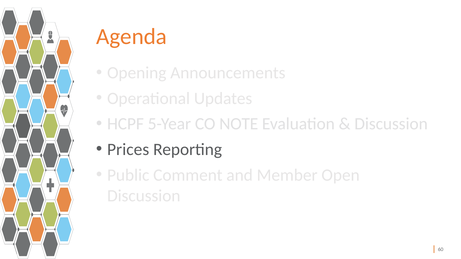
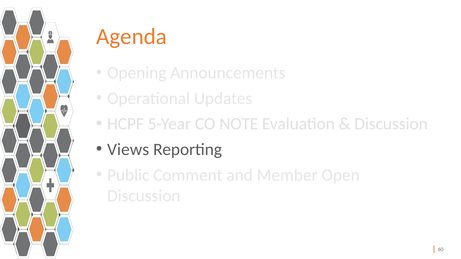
Prices: Prices -> Views
